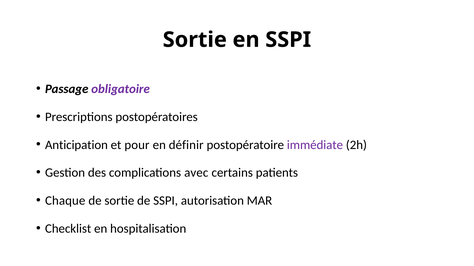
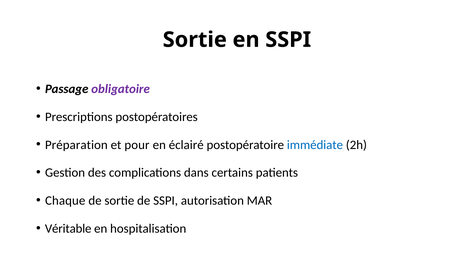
Anticipation: Anticipation -> Préparation
définir: définir -> éclairé
immédiate colour: purple -> blue
avec: avec -> dans
Checklist: Checklist -> Véritable
